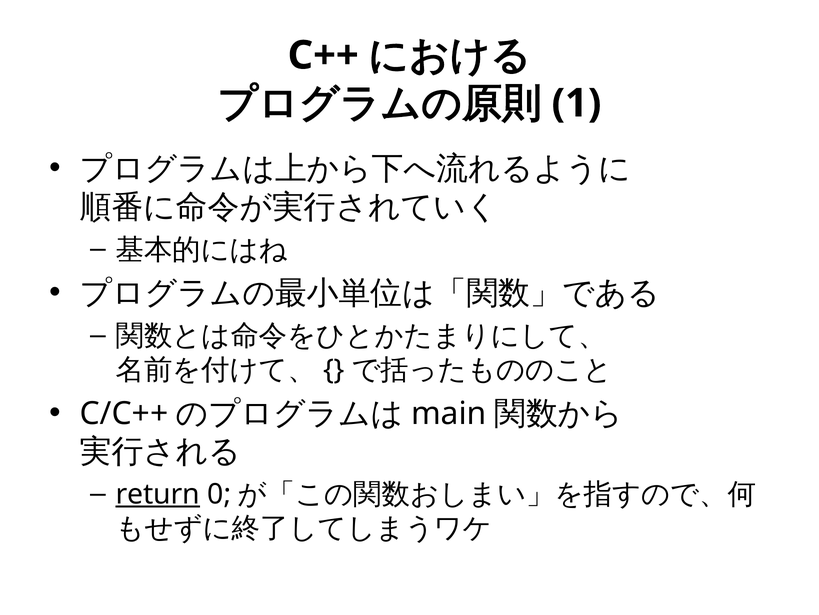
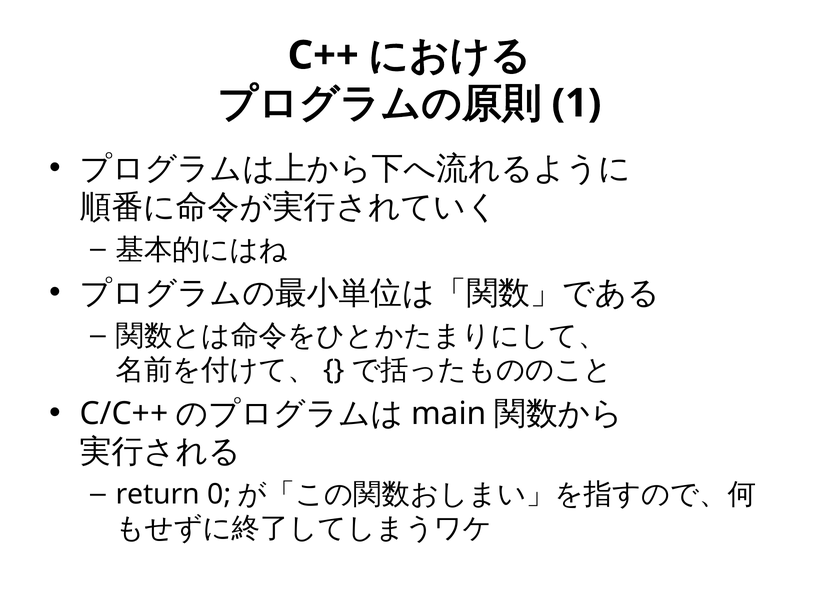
return underline: present -> none
